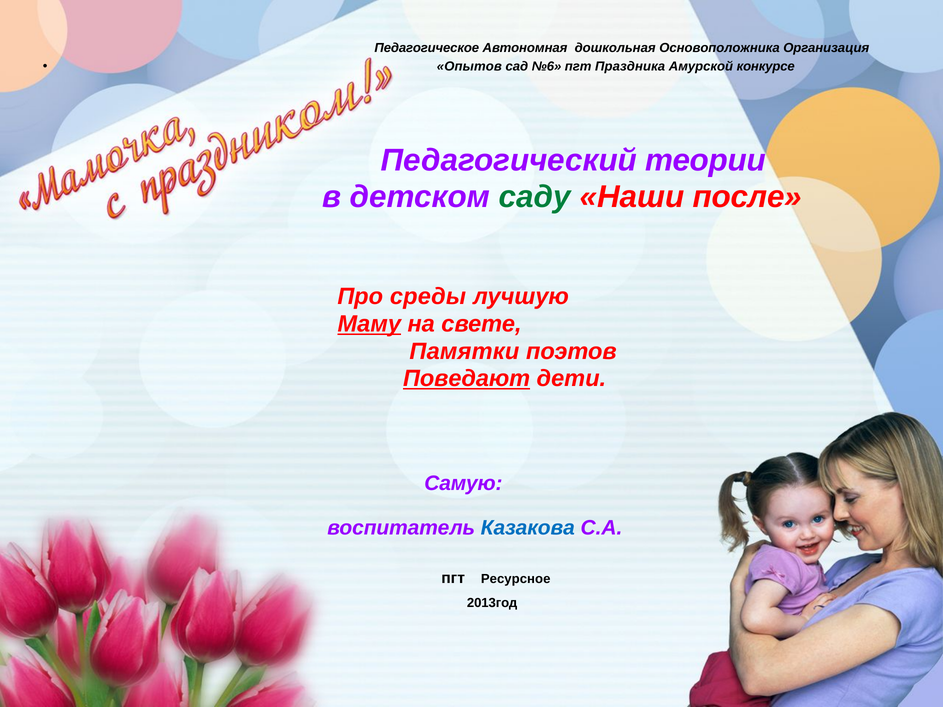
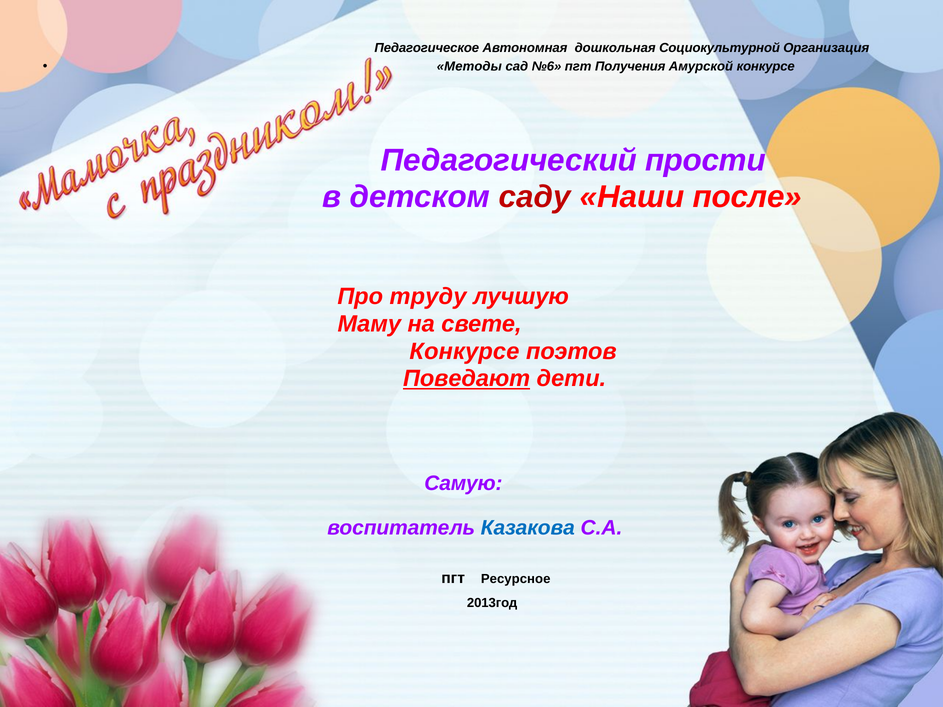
Основоположника: Основоположника -> Социокультурной
Опытов: Опытов -> Методы
Праздника: Праздника -> Получения
теории: теории -> прости
саду colour: green -> red
среды: среды -> труду
Маму underline: present -> none
Памятки at (464, 351): Памятки -> Конкурсе
